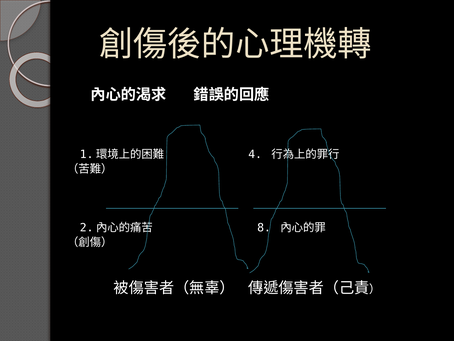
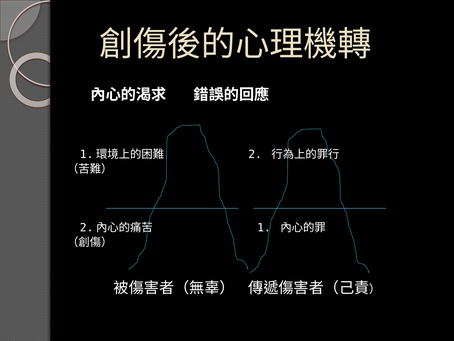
4: 4 -> 2
8: 8 -> 1
